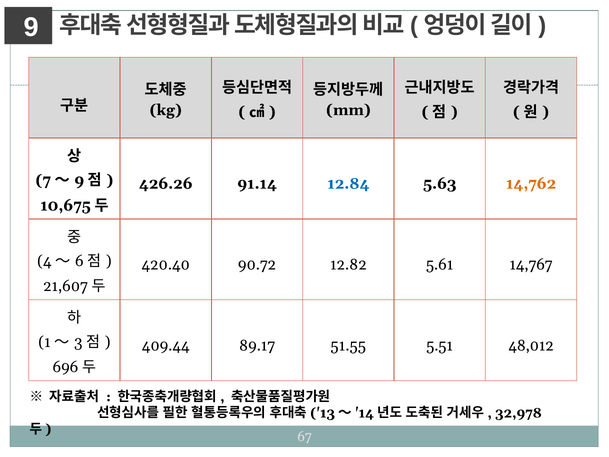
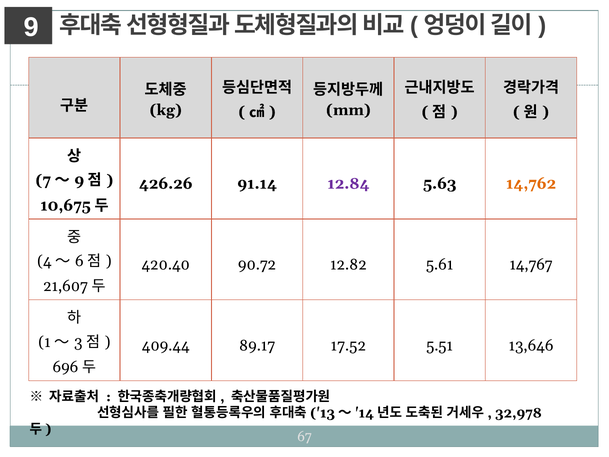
12.84 colour: blue -> purple
51.55: 51.55 -> 17.52
48,012: 48,012 -> 13,646
